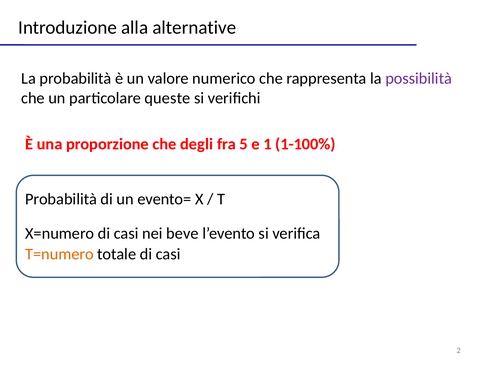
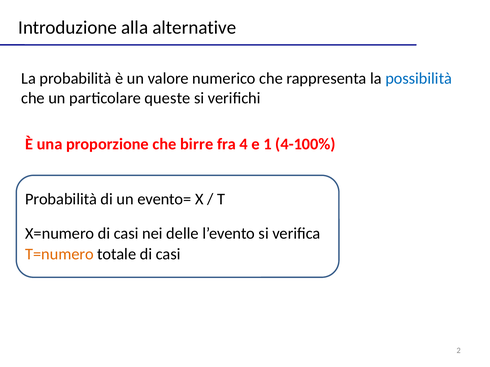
possibilità colour: purple -> blue
degli: degli -> birre
5: 5 -> 4
1-100%: 1-100% -> 4-100%
beve: beve -> delle
